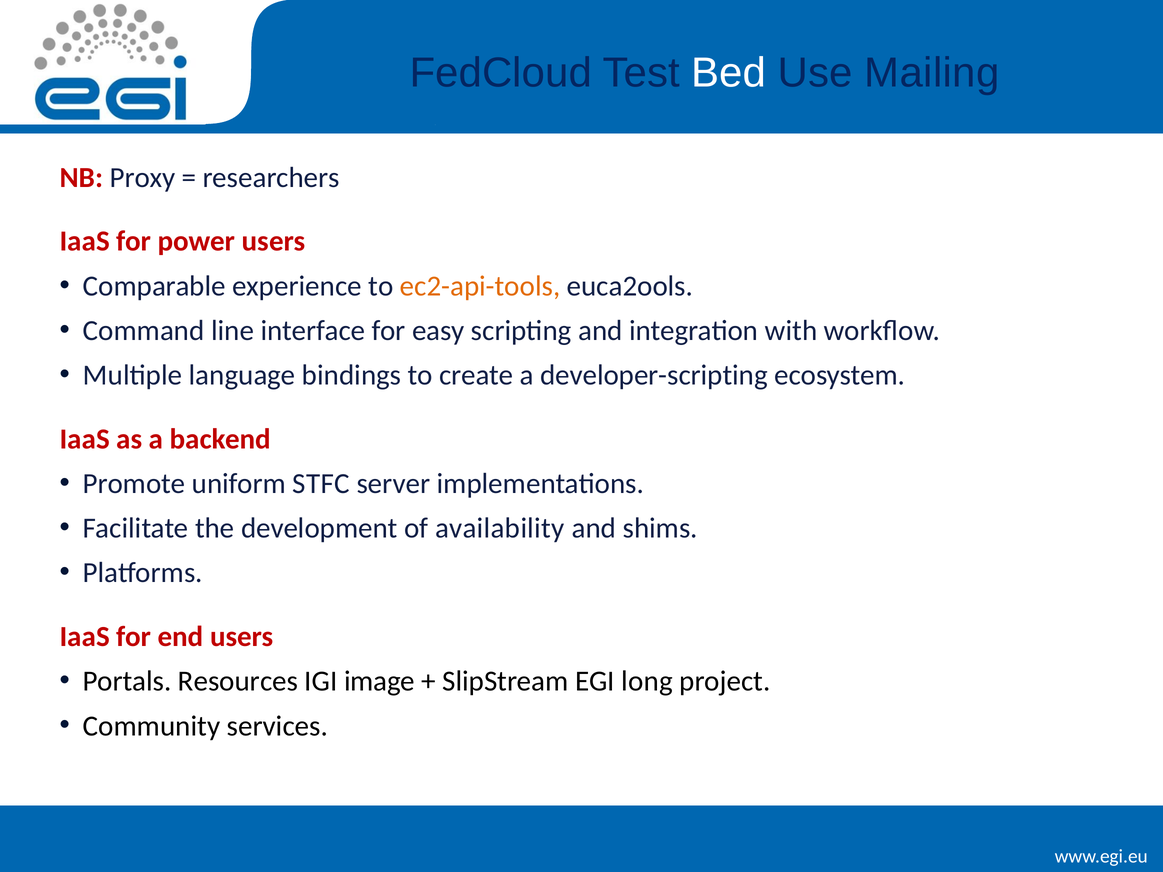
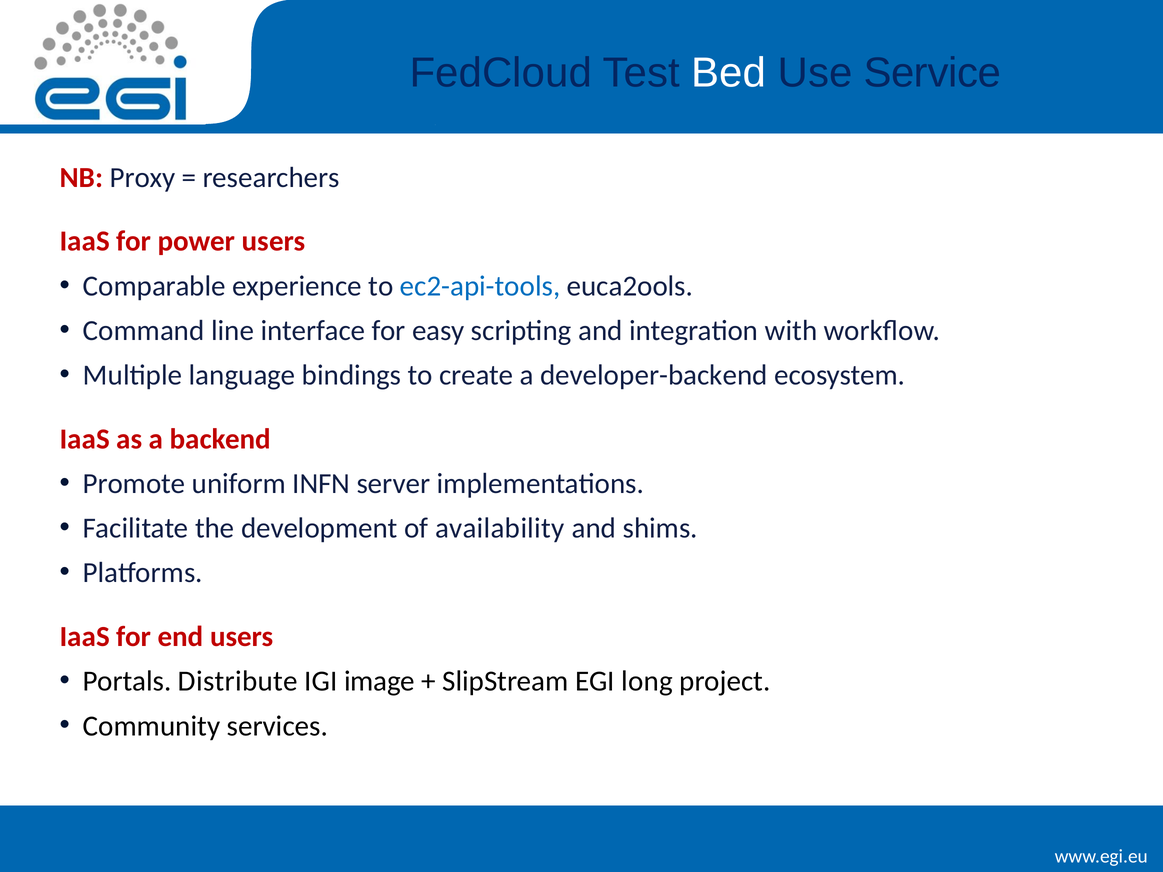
Mailing: Mailing -> Service
ec2-api-tools colour: orange -> blue
developer-scripting: developer-scripting -> developer-backend
STFC: STFC -> INFN
Resources: Resources -> Distribute
